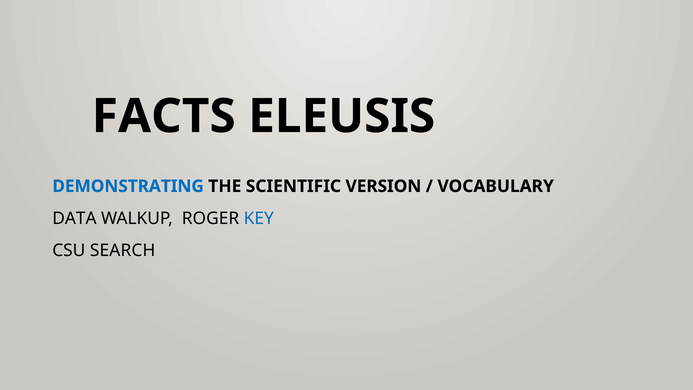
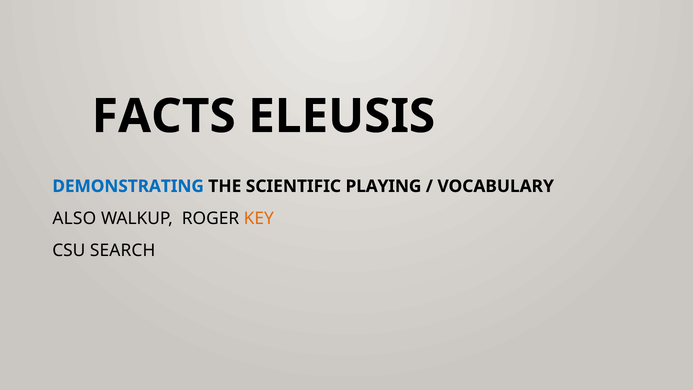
VERSION: VERSION -> PLAYING
DATA: DATA -> ALSO
KEY colour: blue -> orange
